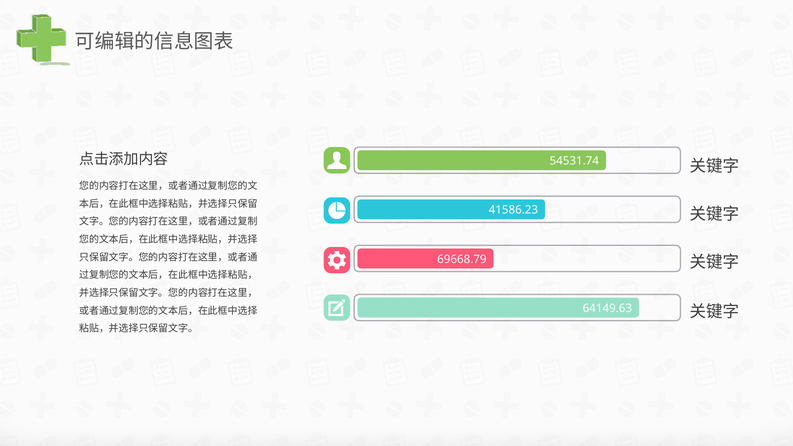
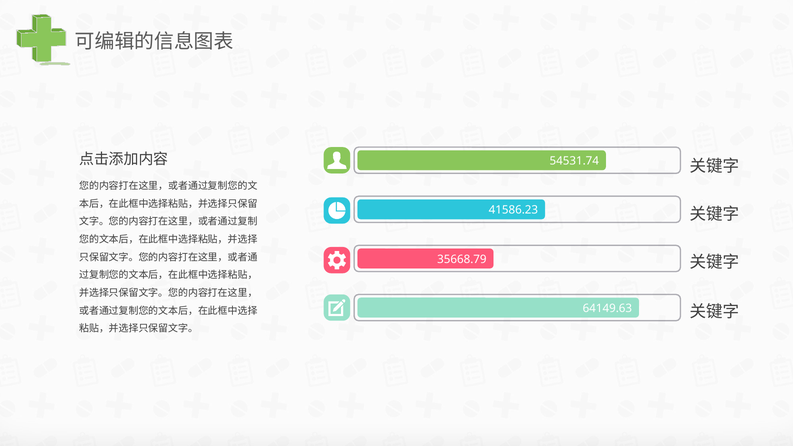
69668.79: 69668.79 -> 35668.79
